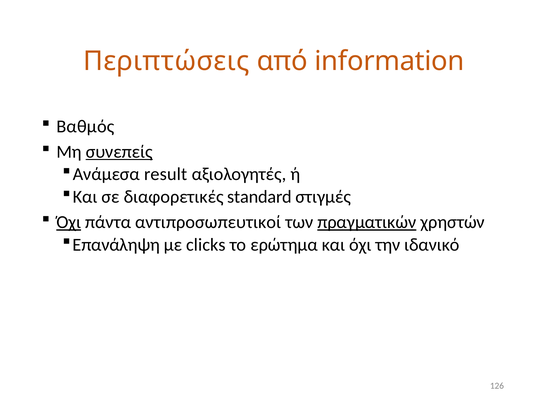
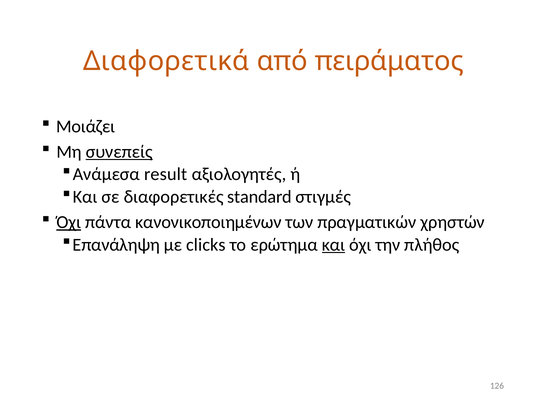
Περιπτώσεις: Περιπτώσεις -> Διαφορετικά
information: information -> πειράματος
Βαθμός: Βαθμός -> Μοιάζει
αντιπροσωπευτικοί: αντιπροσωπευτικοί -> κανονικοποιημένων
πραγματικών underline: present -> none
και at (334, 245) underline: none -> present
ιδανικό: ιδανικό -> πλήθος
